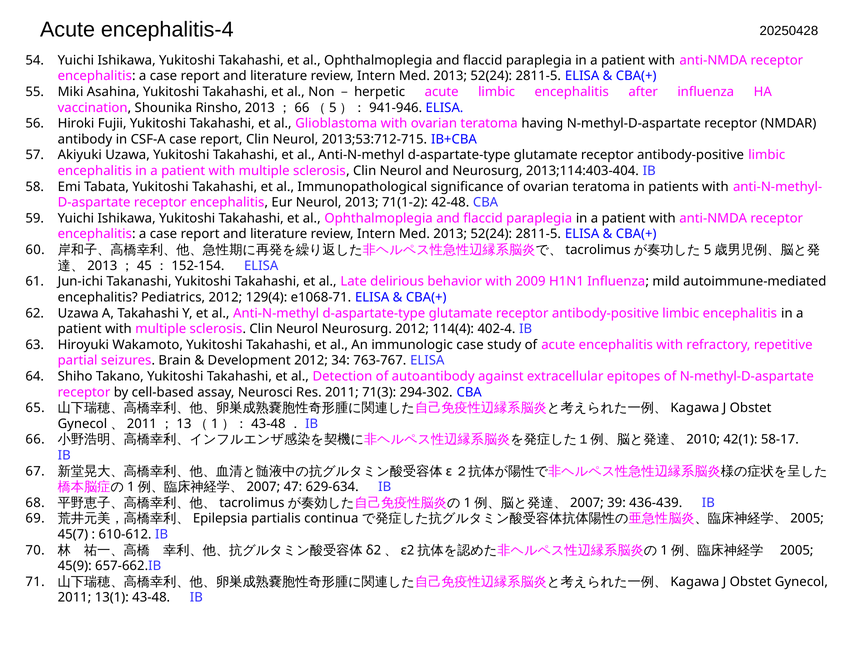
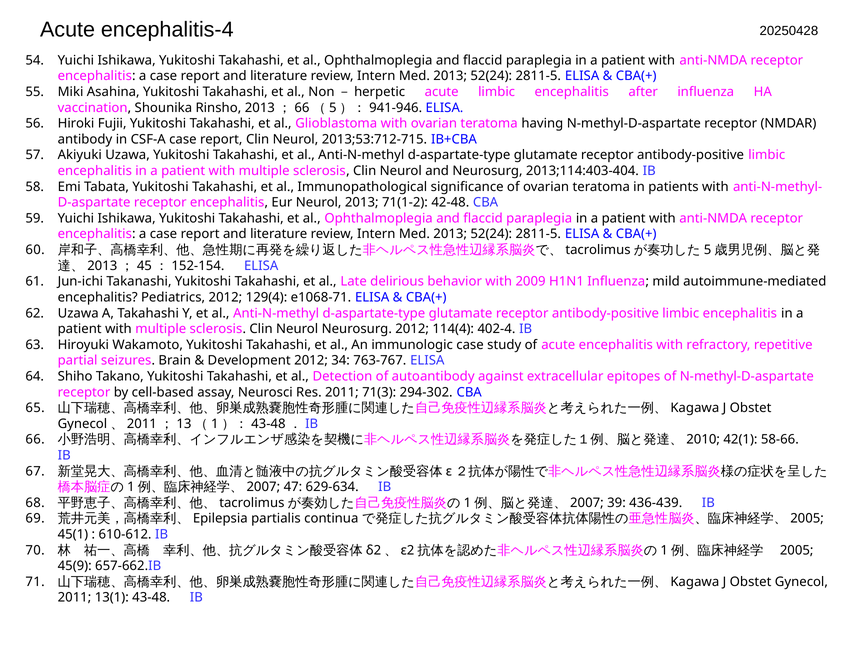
58-17: 58-17 -> 58-66
45(7: 45(7 -> 45(1
